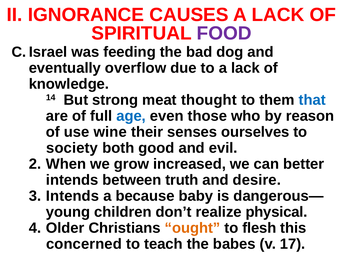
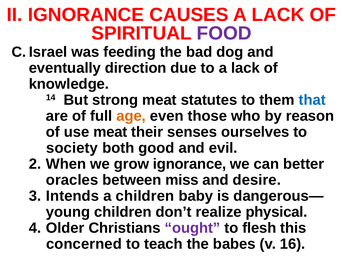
overflow: overflow -> direction
thought: thought -> statutes
age colour: blue -> orange
use wine: wine -> meat
grow increased: increased -> ignorance
intends at (72, 179): intends -> oracles
truth: truth -> miss
a because: because -> children
ought colour: orange -> purple
17: 17 -> 16
